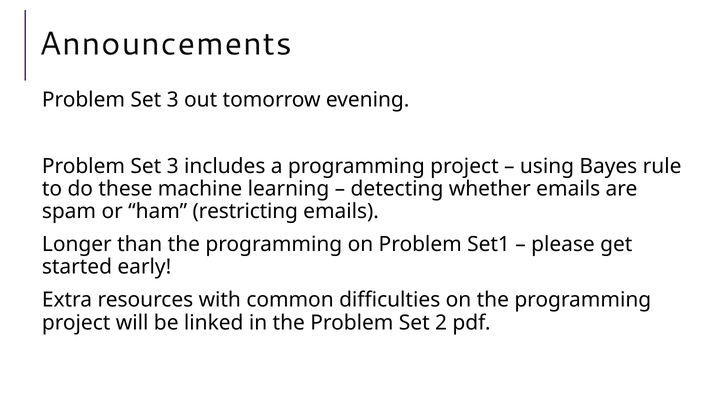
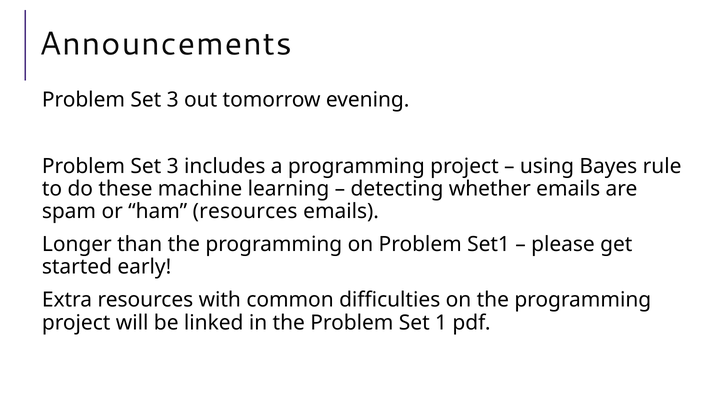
ham restricting: restricting -> resources
2: 2 -> 1
